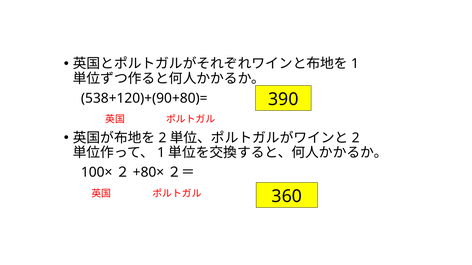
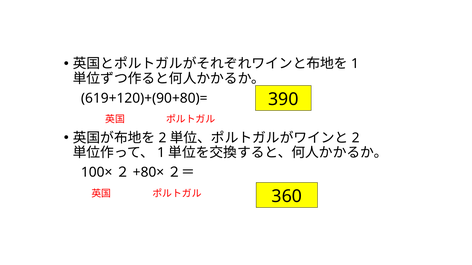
538+120)+(90+80)=: 538+120)+(90+80)= -> 619+120)+(90+80)=
